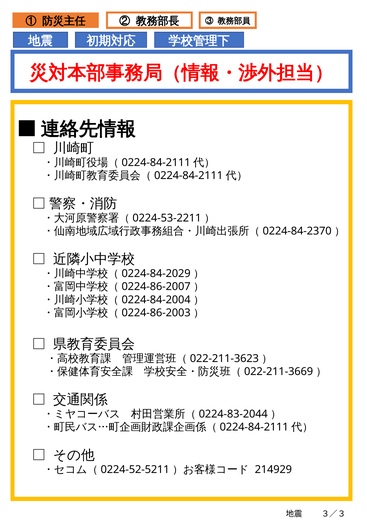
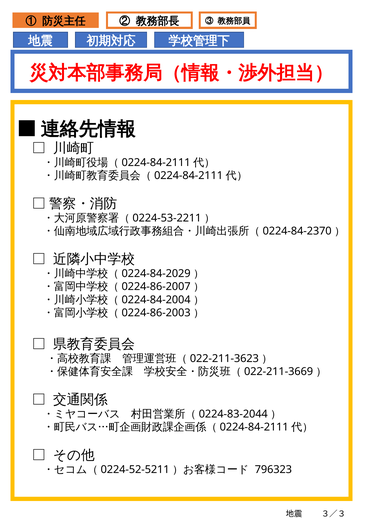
214929: 214929 -> 796323
